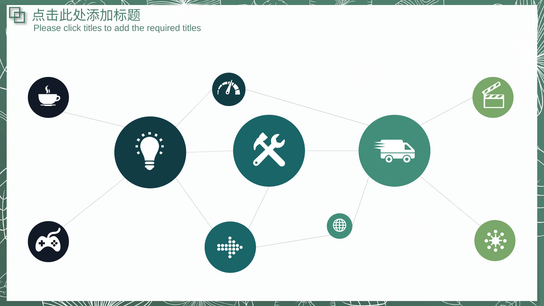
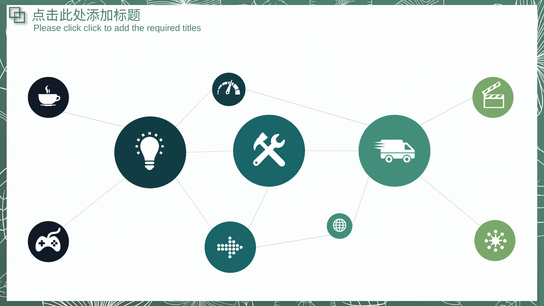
click titles: titles -> click
